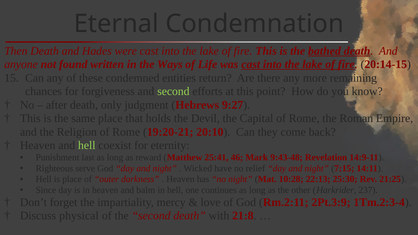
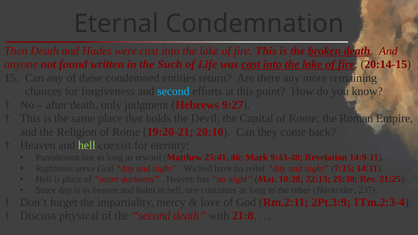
bathed: bathed -> broken
Ways: Ways -> Such
second at (173, 91) colour: light green -> light blue
